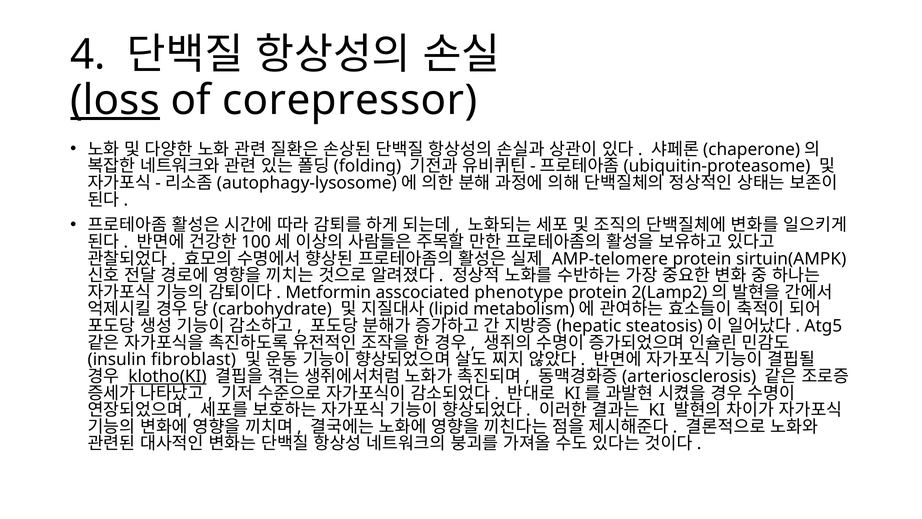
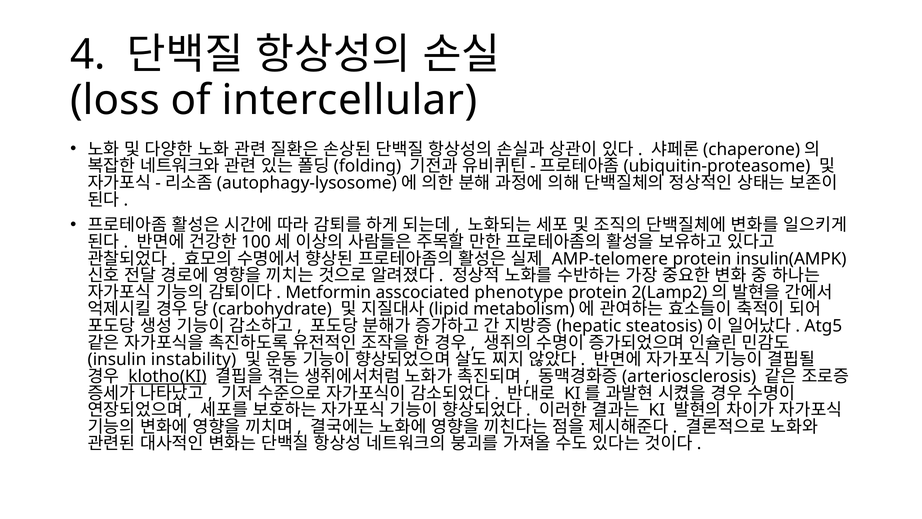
loss underline: present -> none
corepressor: corepressor -> intercellular
sirtuin(AMPK: sirtuin(AMPK -> insulin(AMPK
fibroblast: fibroblast -> instability
